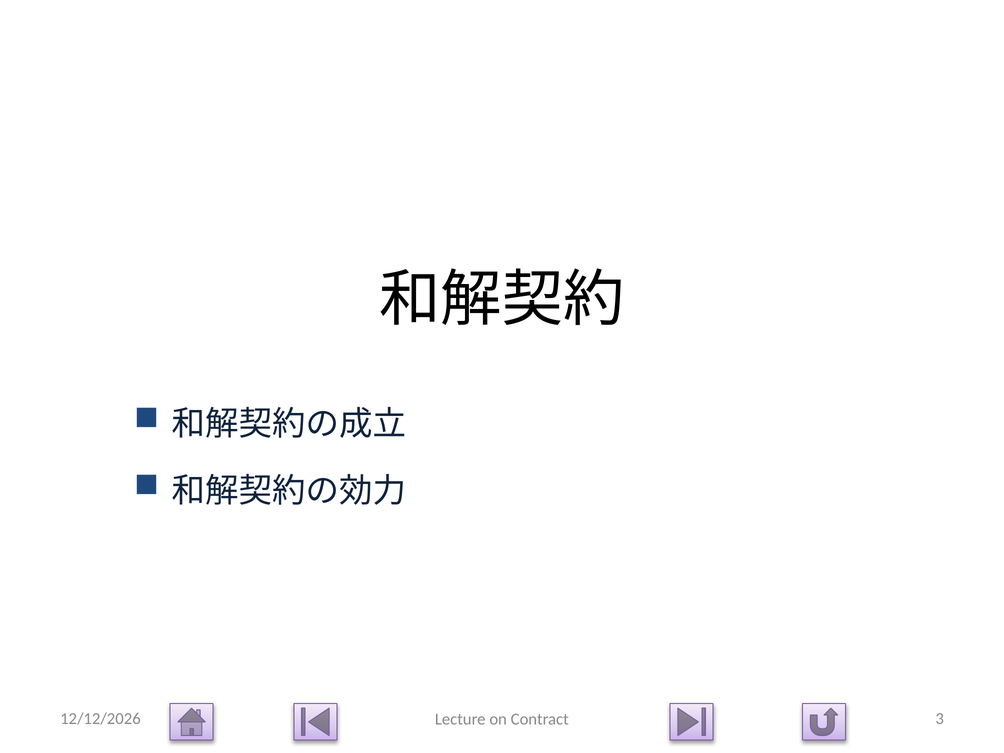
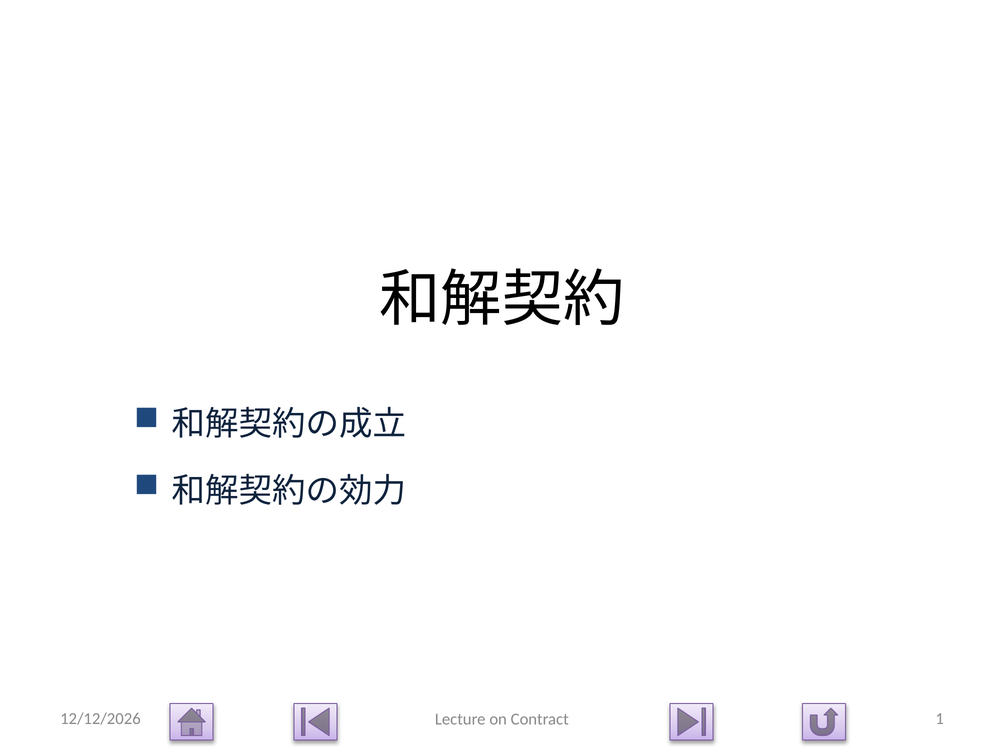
3: 3 -> 1
